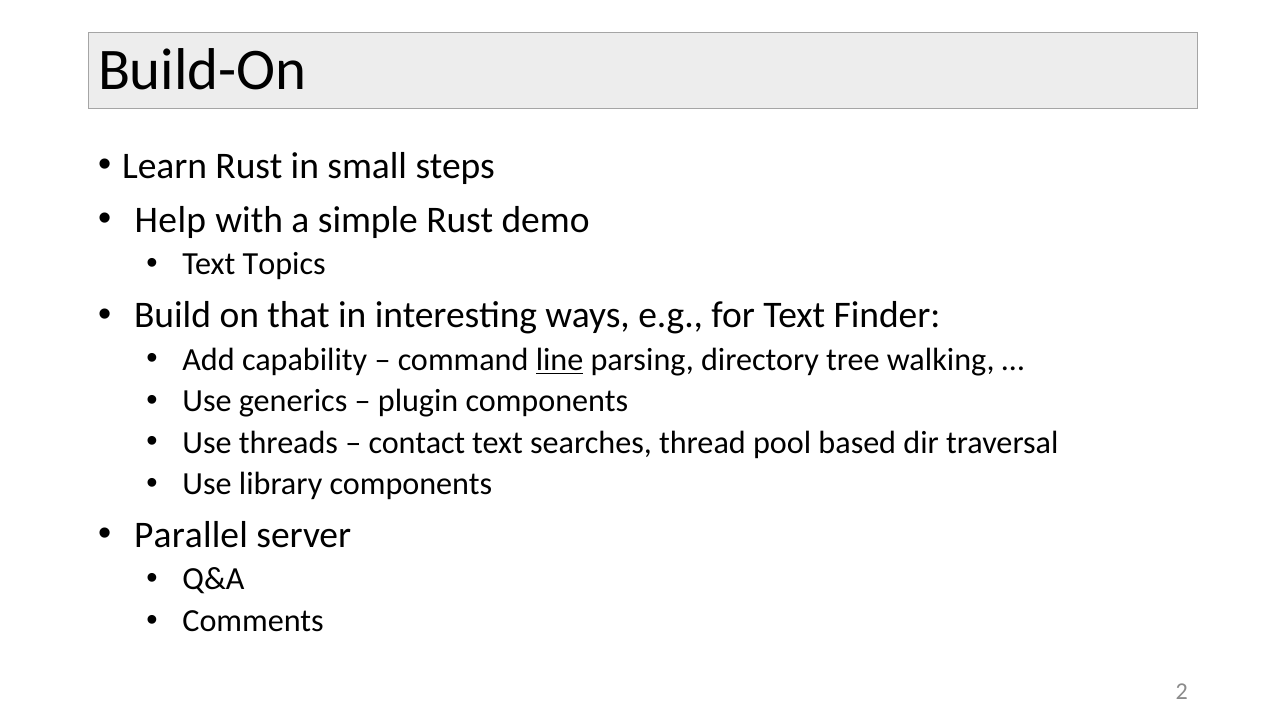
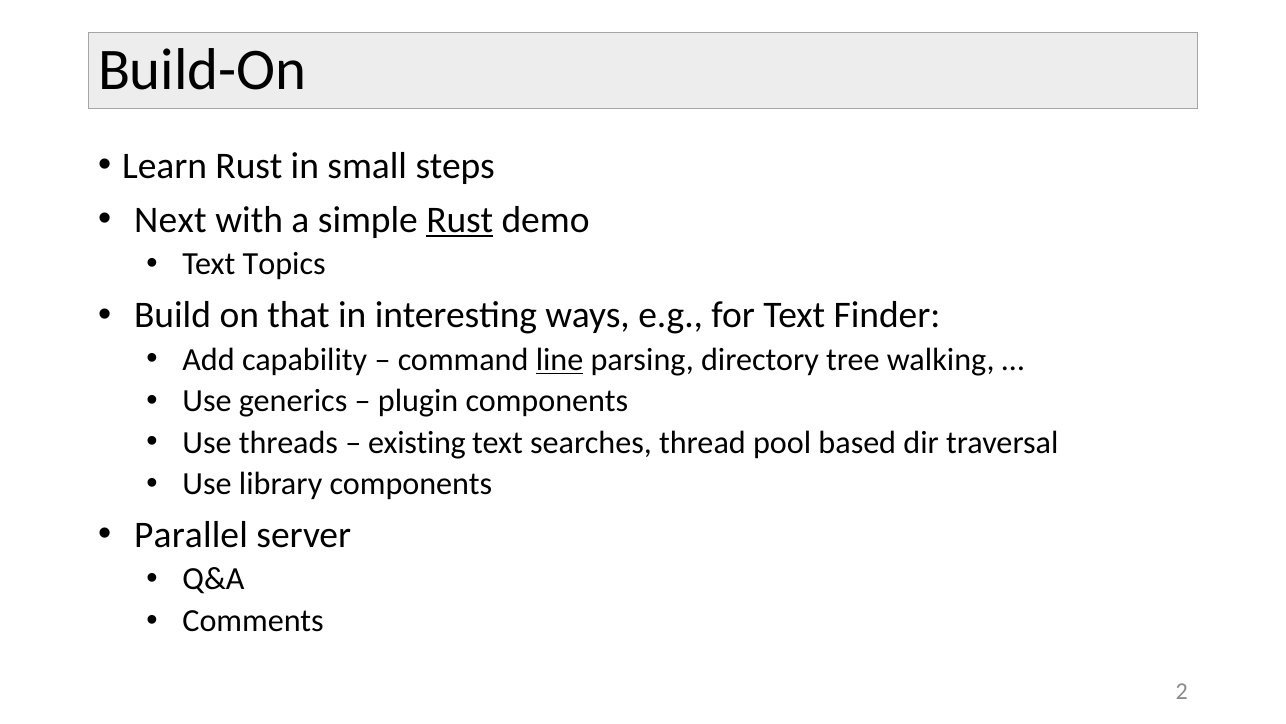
Help: Help -> Next
Rust at (460, 220) underline: none -> present
contact: contact -> existing
